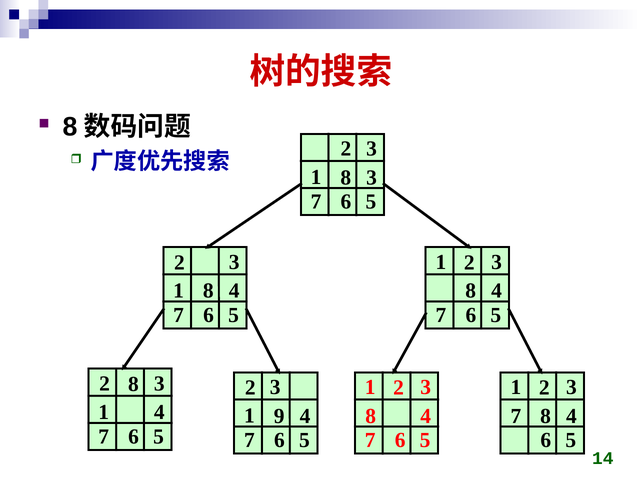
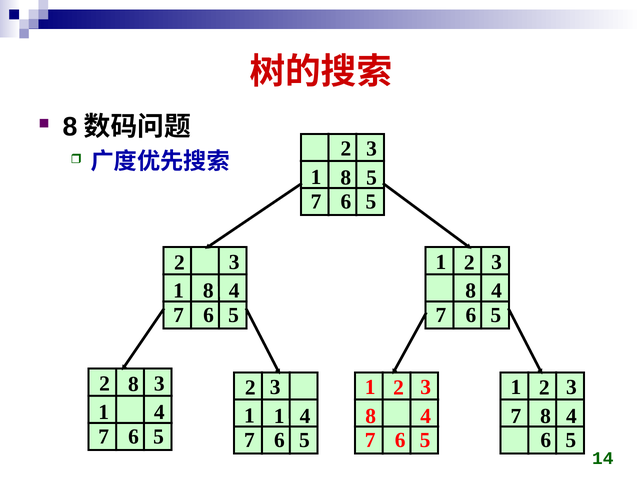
8 3: 3 -> 5
1 9: 9 -> 1
